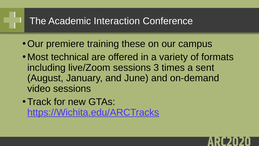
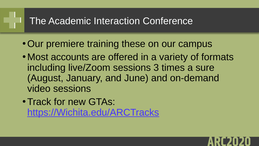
technical: technical -> accounts
sent: sent -> sure
